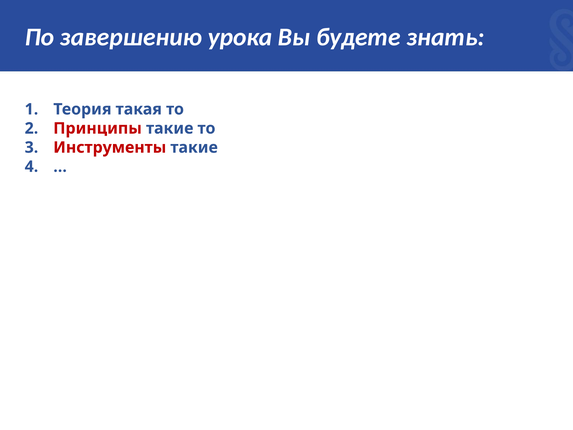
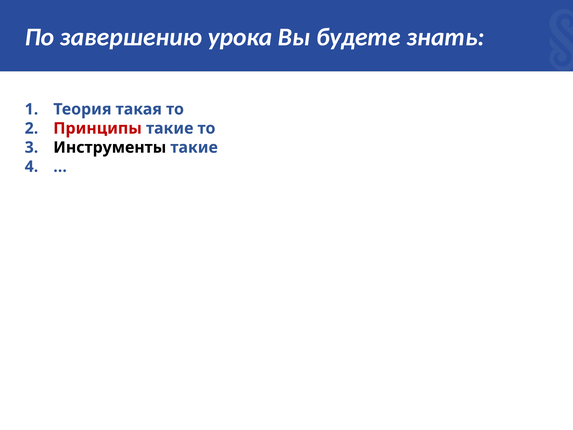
Инструменты colour: red -> black
